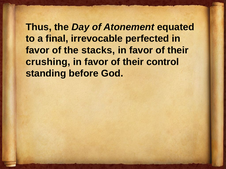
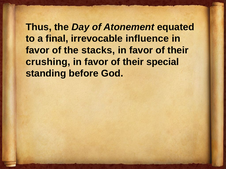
perfected: perfected -> influence
control: control -> special
